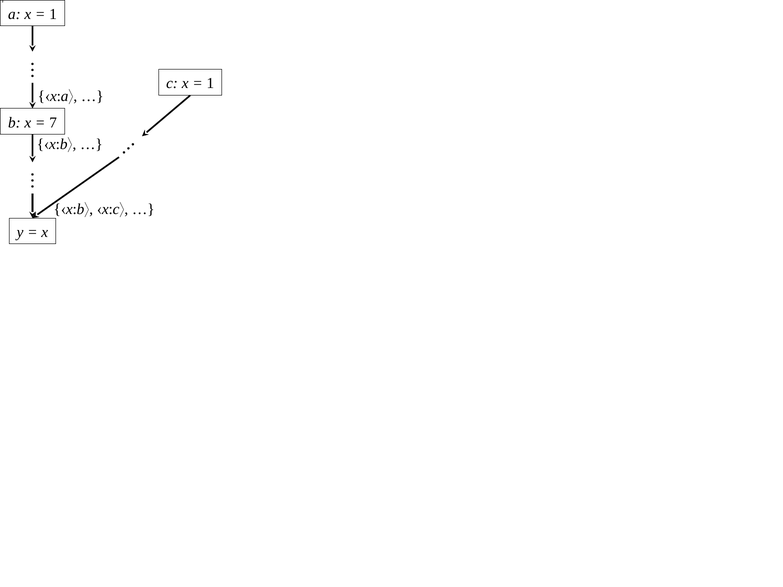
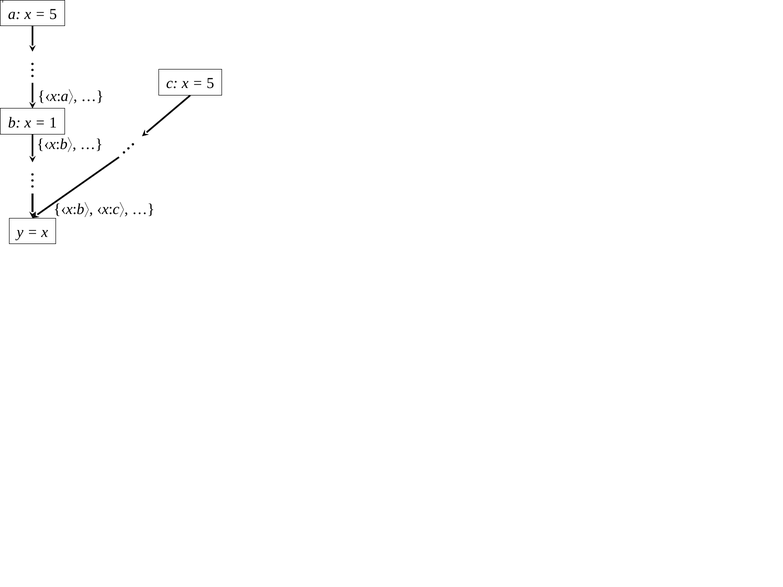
1 at (53, 14): 1 -> 5
1 at (210, 84): 1 -> 5
7: 7 -> 1
